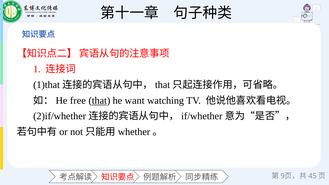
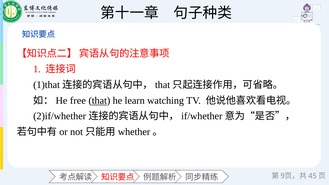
want: want -> learn
